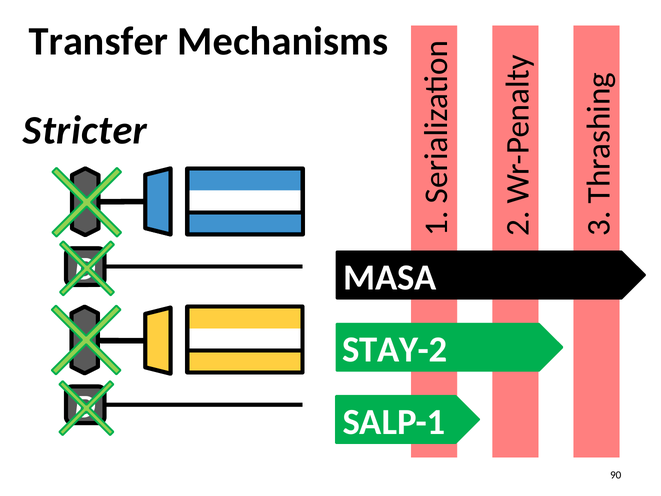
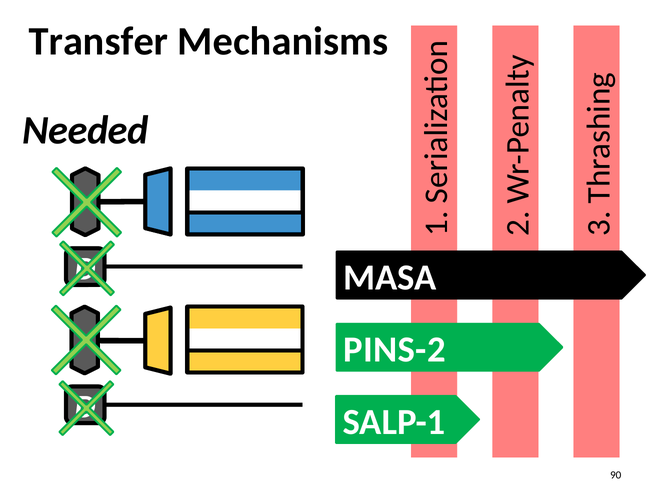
Stricter: Stricter -> Needed
STAY-2: STAY-2 -> PINS-2
